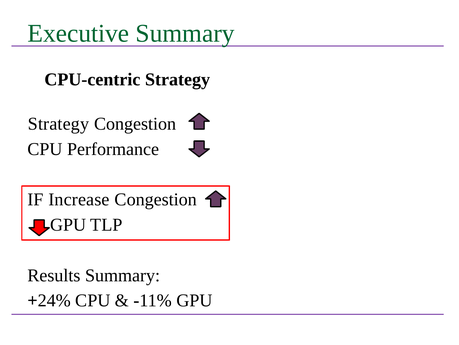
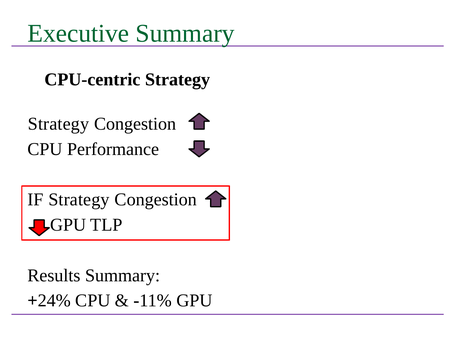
IF Increase: Increase -> Strategy
